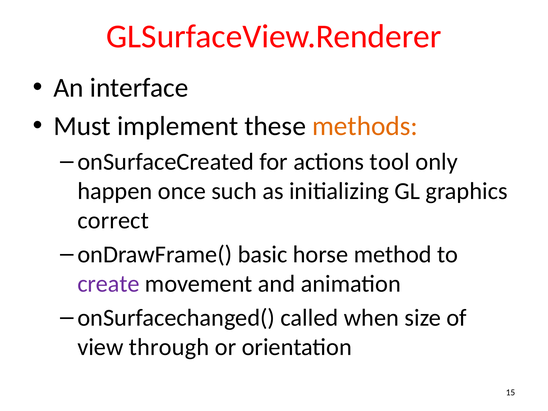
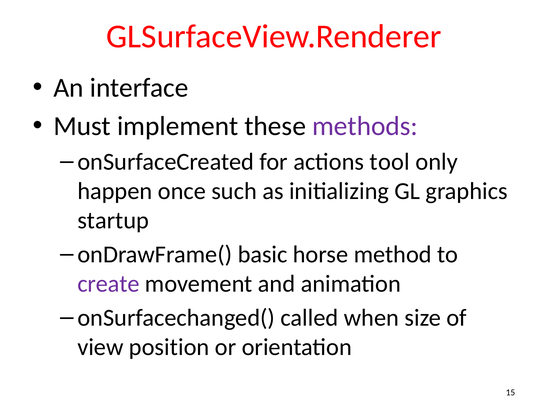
methods colour: orange -> purple
correct: correct -> startup
through: through -> position
